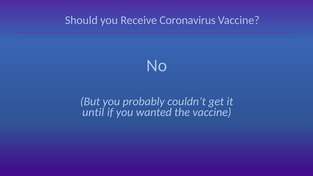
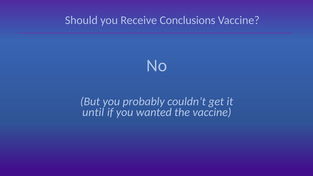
Coronavirus: Coronavirus -> Conclusions
